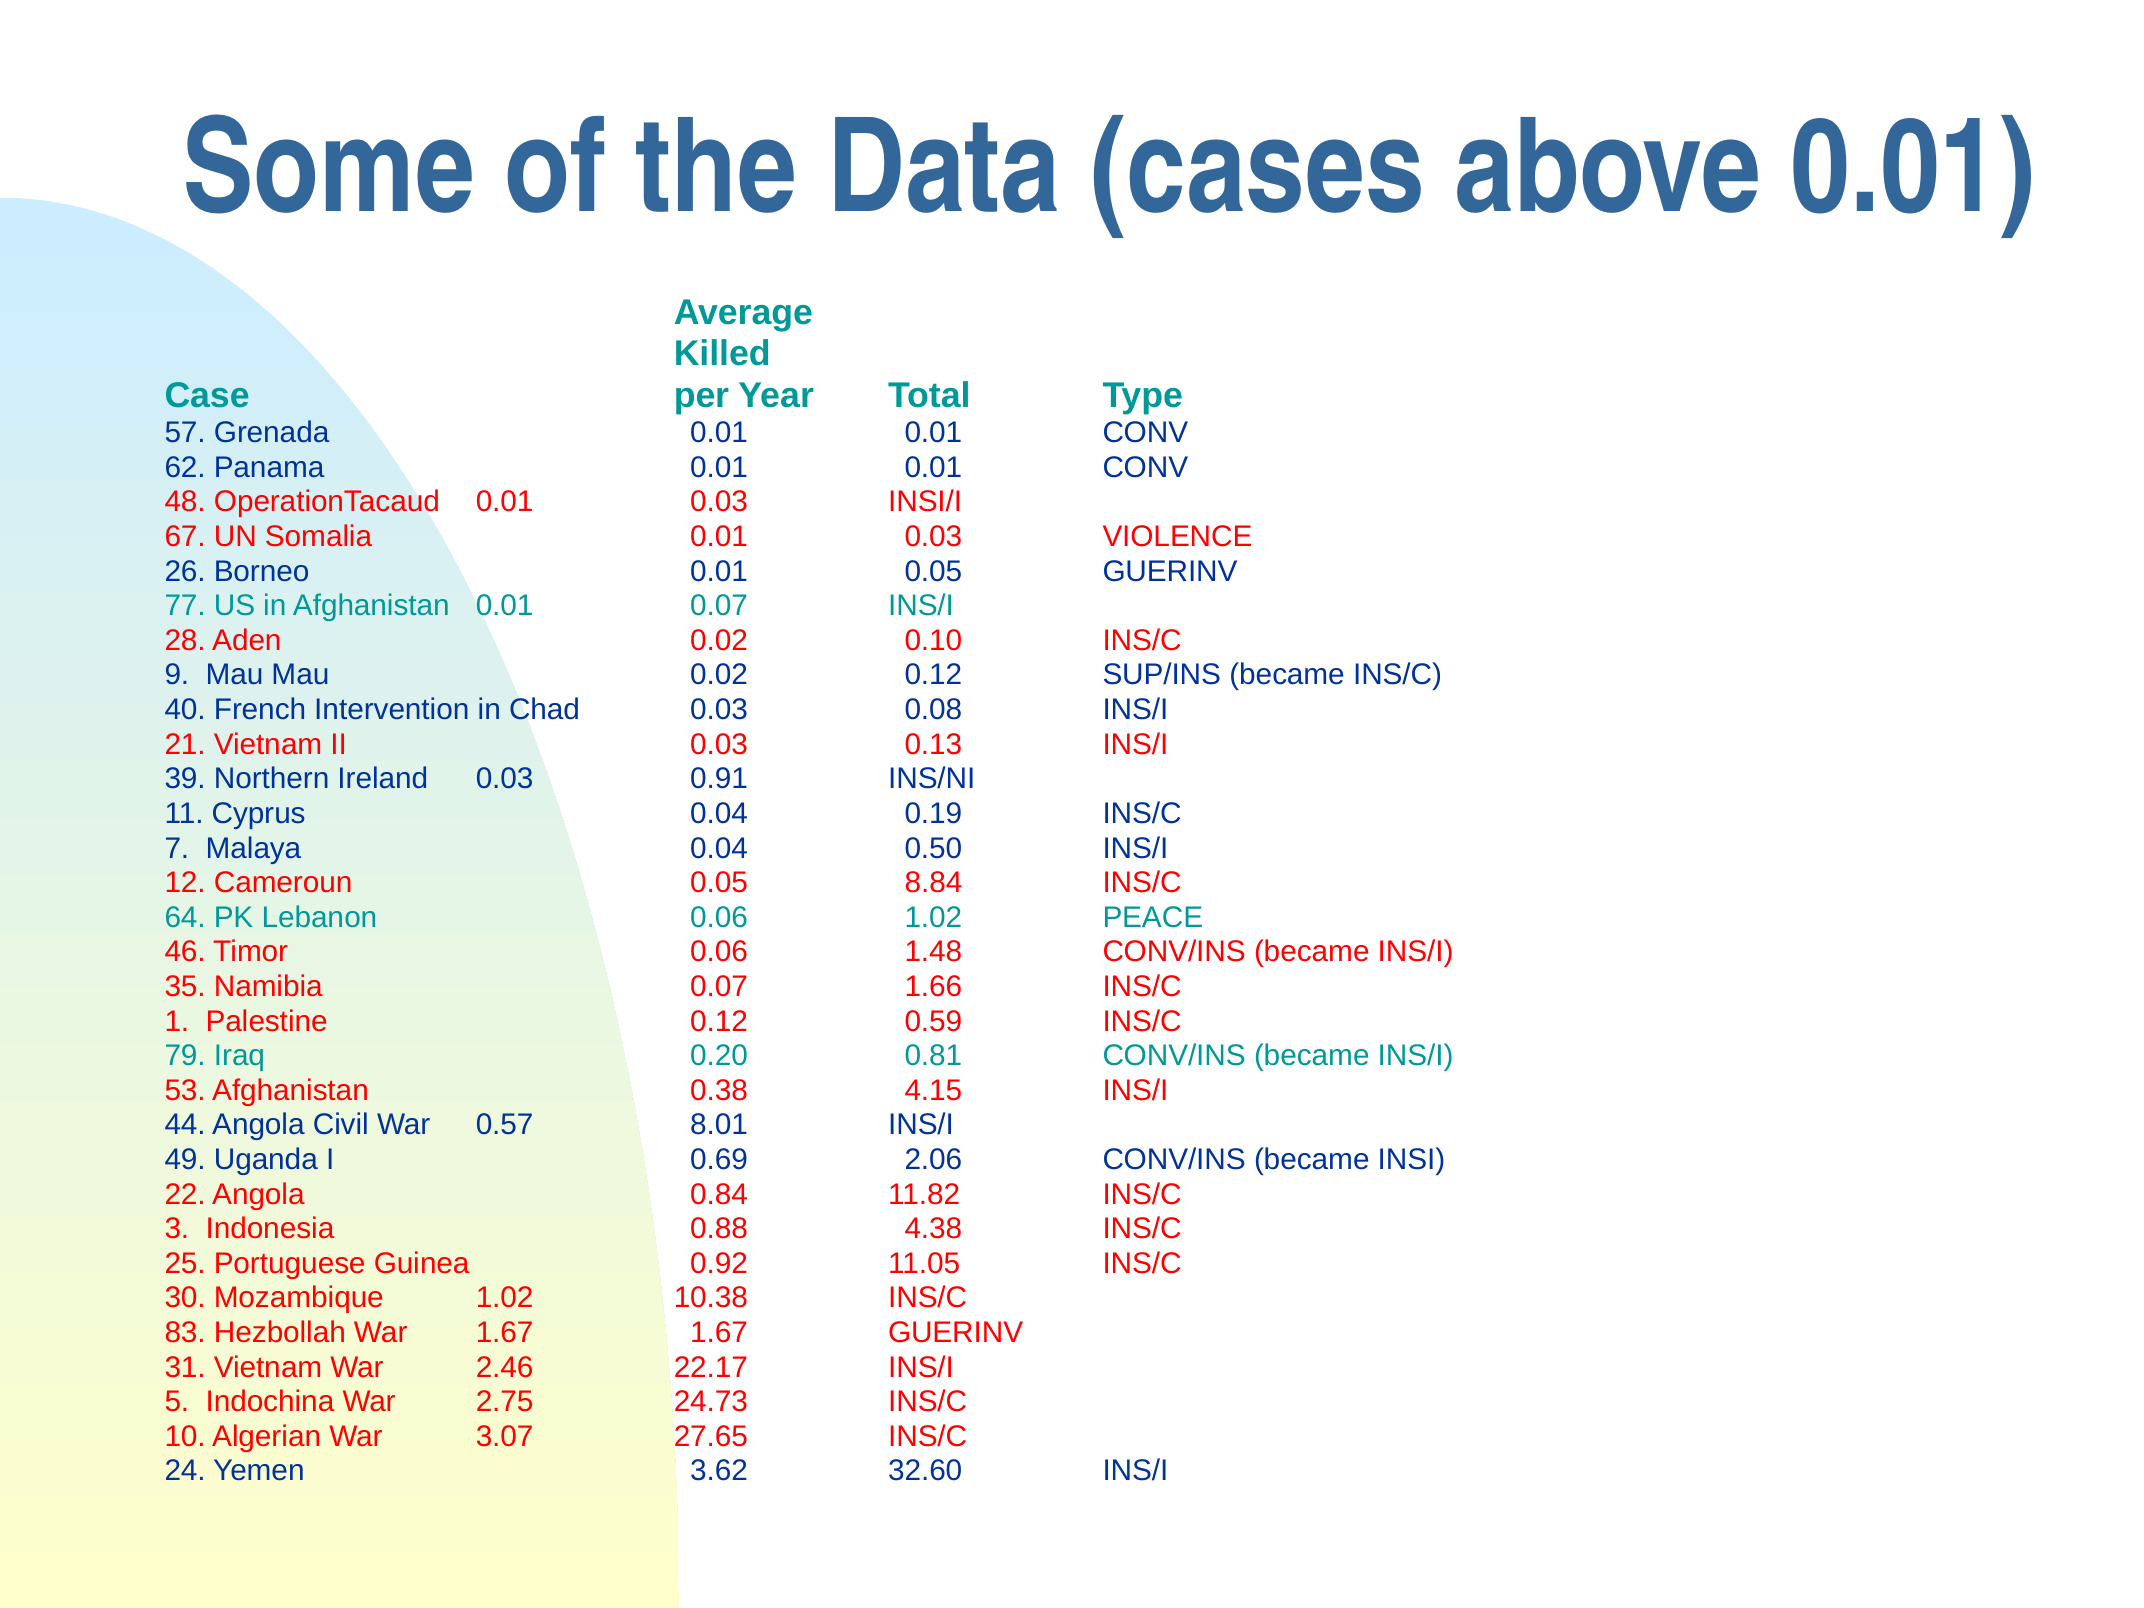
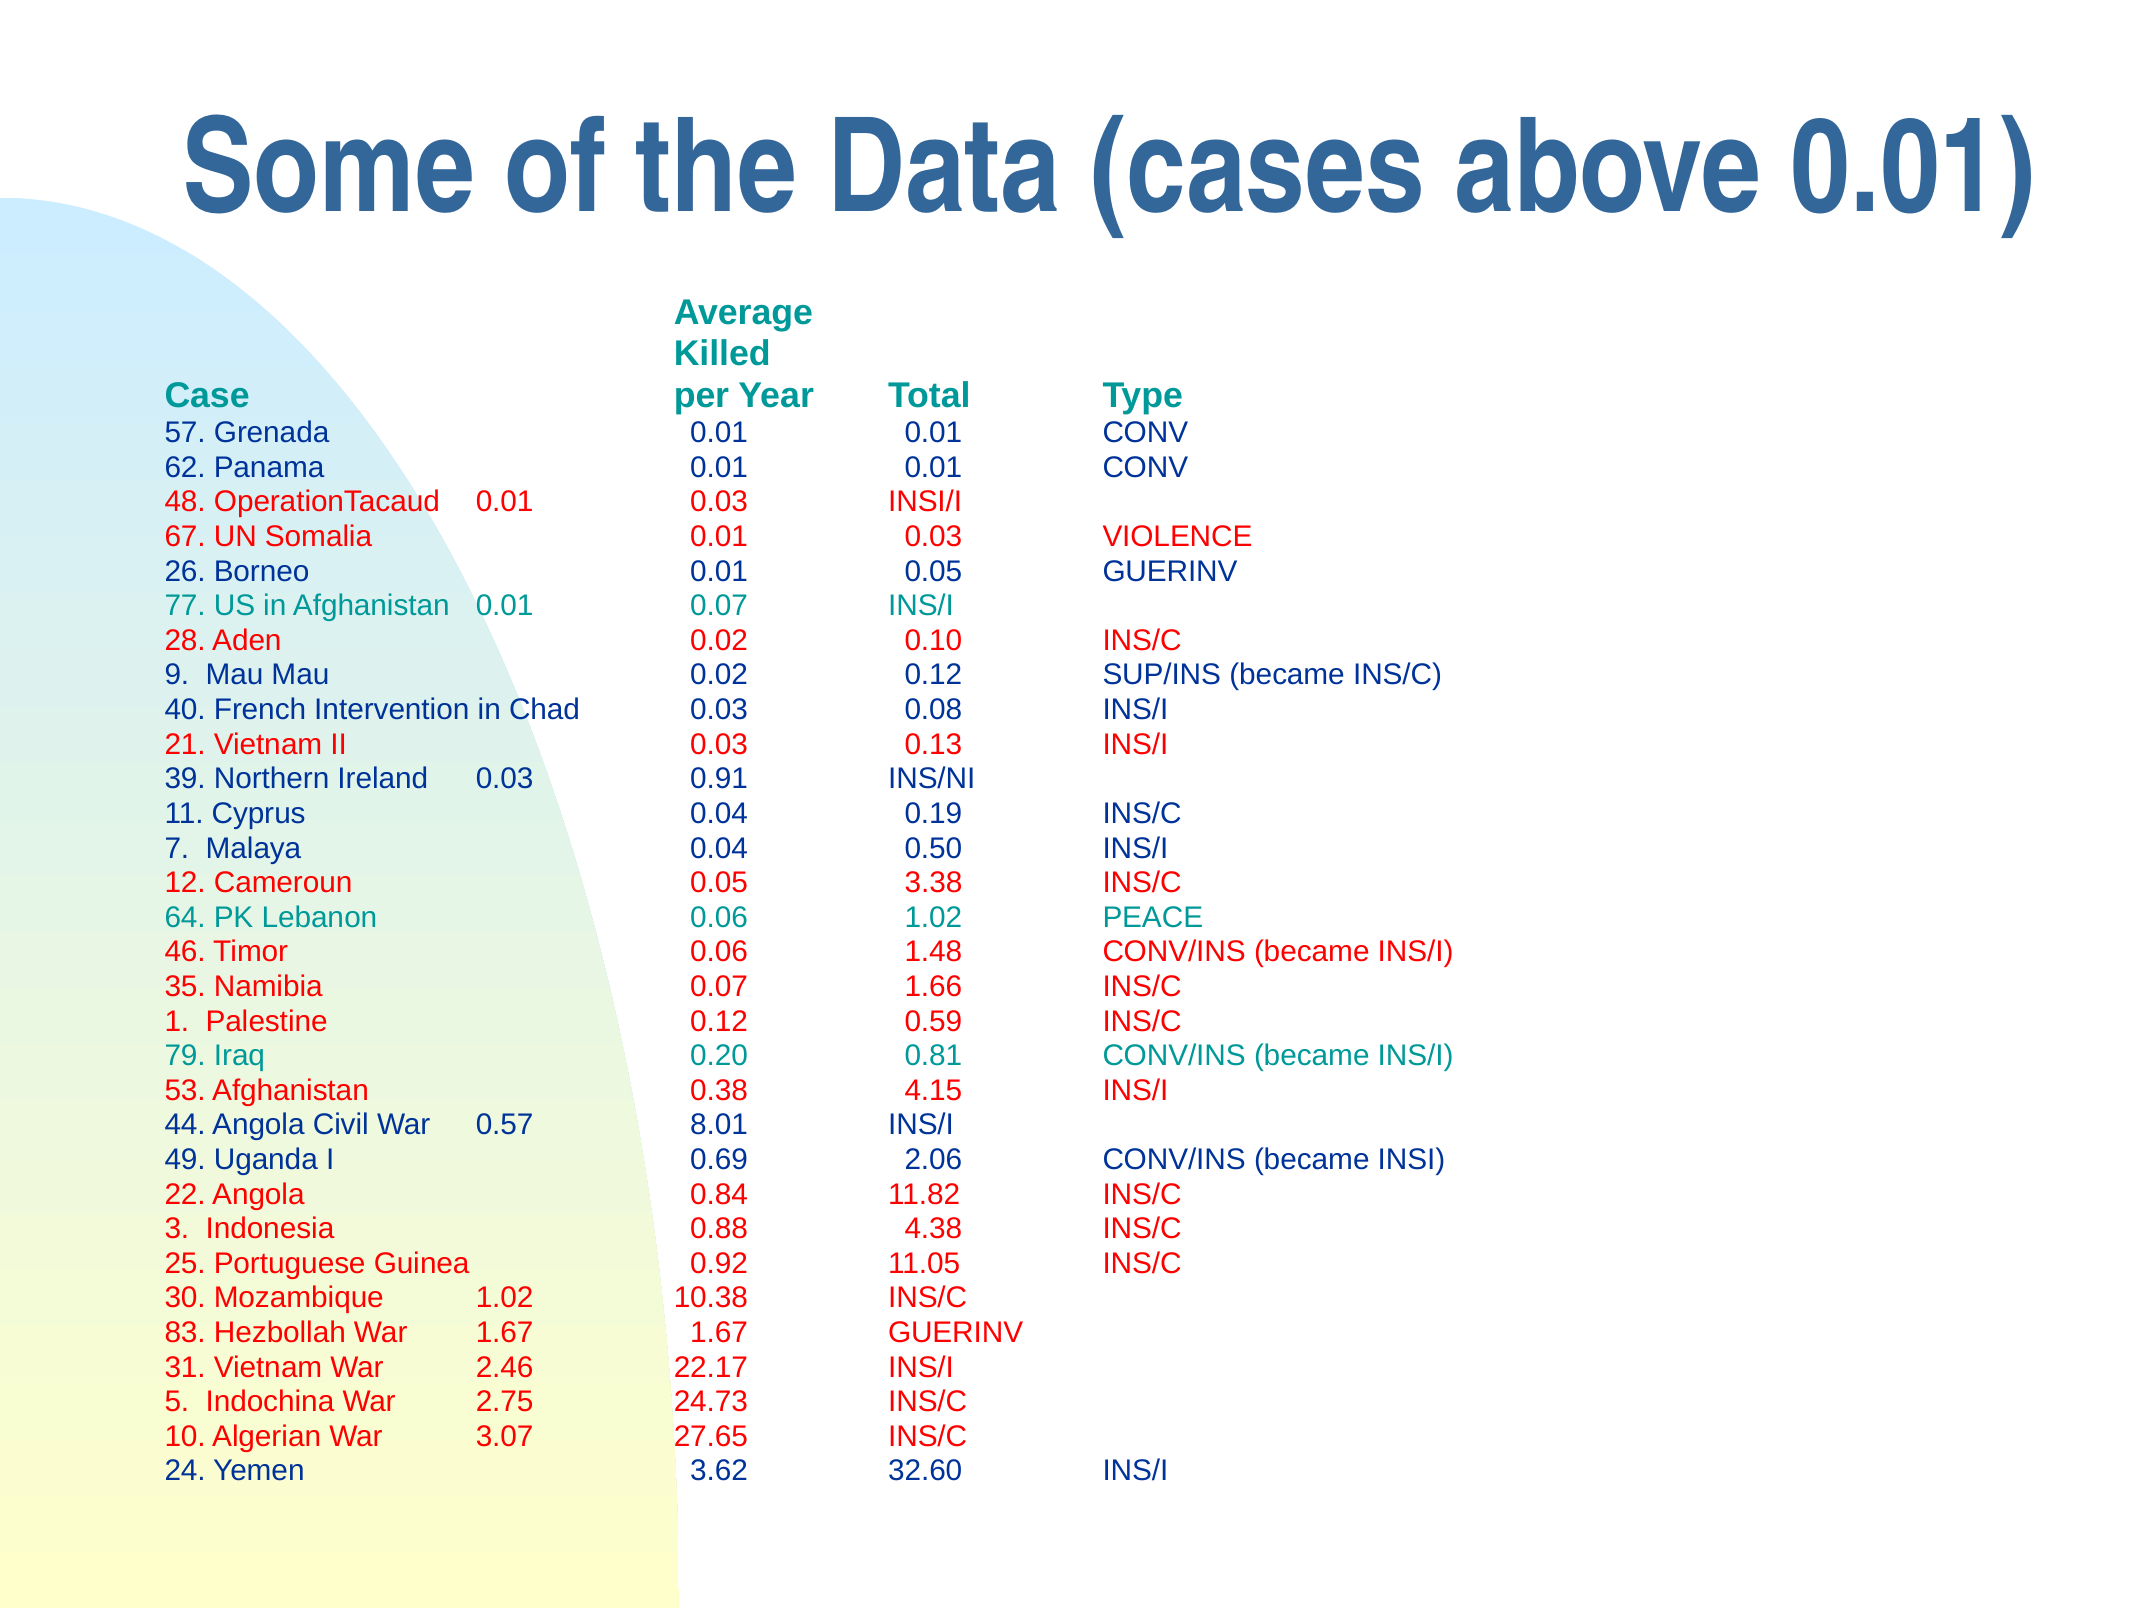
8.84: 8.84 -> 3.38
